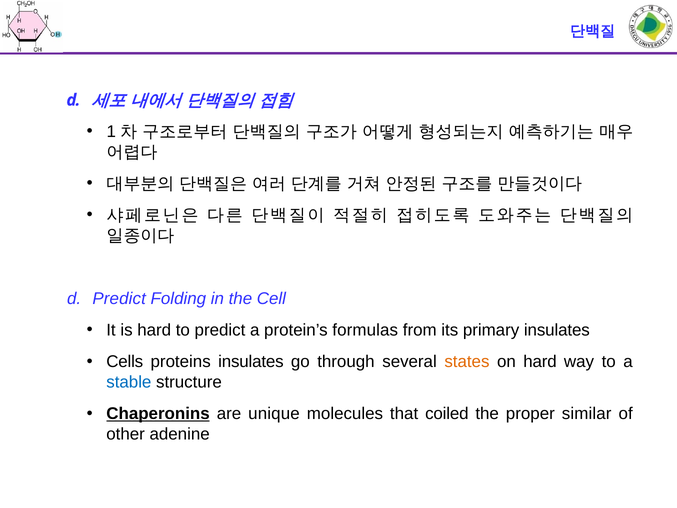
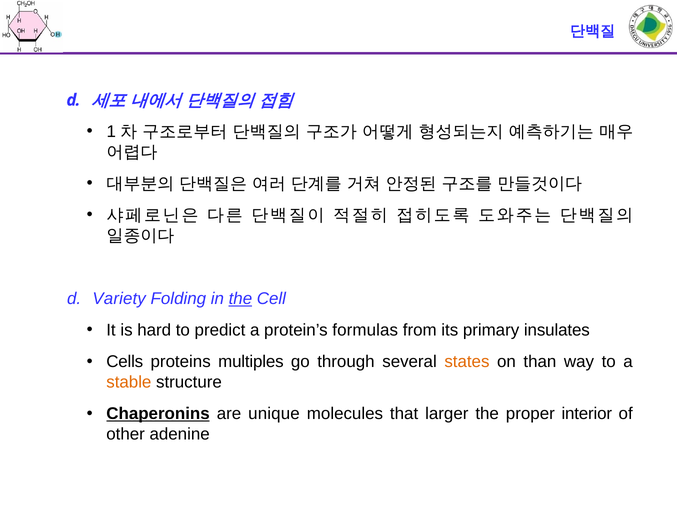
Predict at (119, 299): Predict -> Variety
the at (240, 299) underline: none -> present
proteins insulates: insulates -> multiples
on hard: hard -> than
stable colour: blue -> orange
coiled: coiled -> larger
similar: similar -> interior
